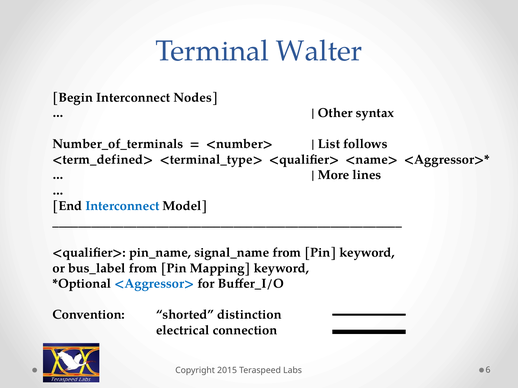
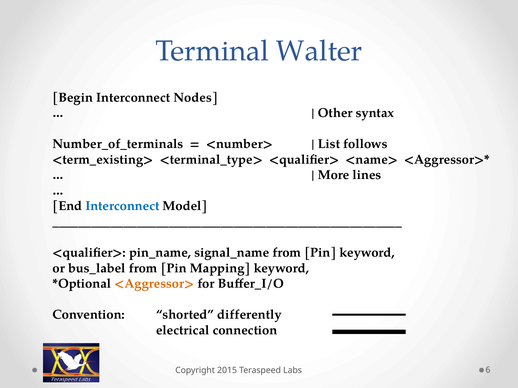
<term_defined>: <term_defined> -> <term_existing>
<Aggressor> colour: blue -> orange
distinction: distinction -> differently
